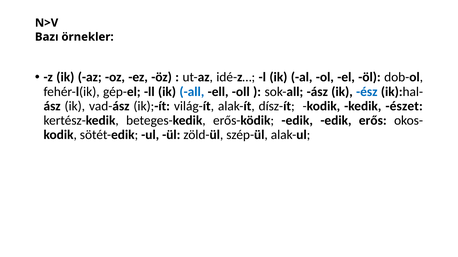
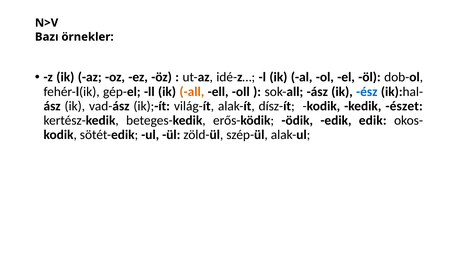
all colour: blue -> orange
erős-ködik edik: edik -> ödik
edik erős: erős -> edik
